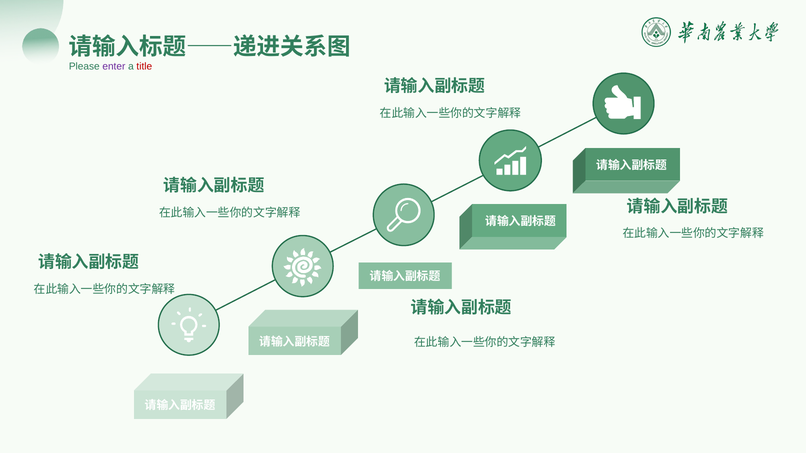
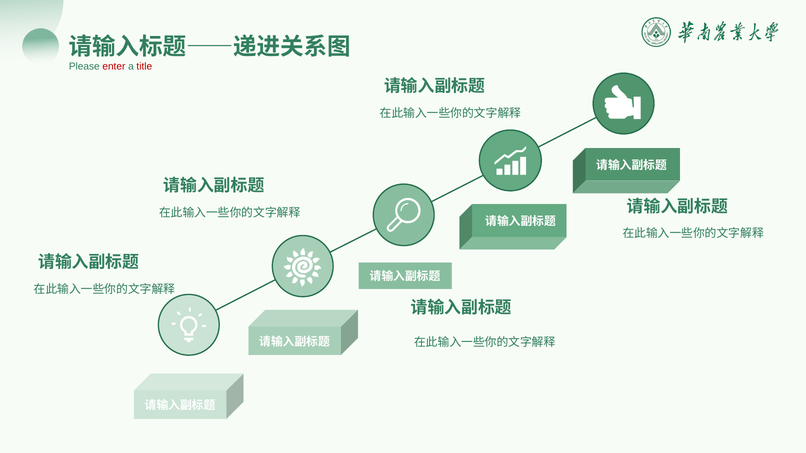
enter colour: purple -> red
